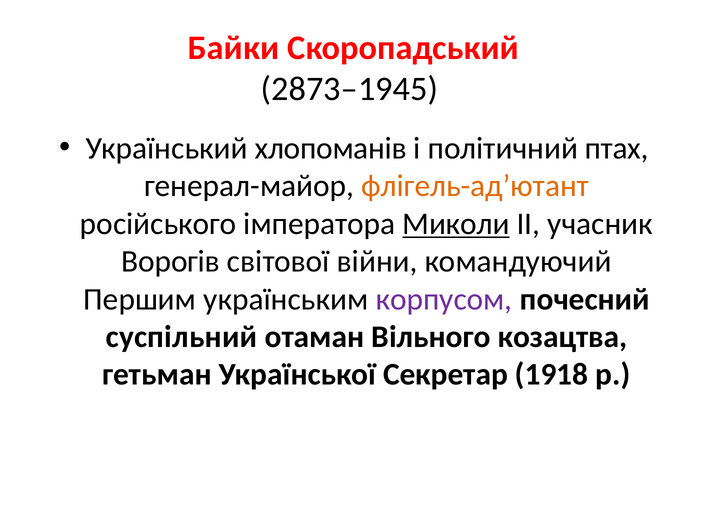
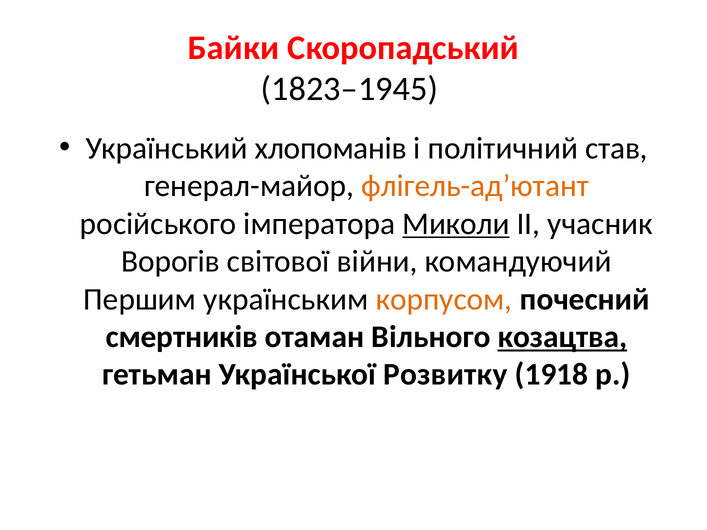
2873–1945: 2873–1945 -> 1823–1945
птах: птах -> став
корпусом colour: purple -> orange
суспільний: суспільний -> смертників
козацтва underline: none -> present
Секретар: Секретар -> Розвитку
